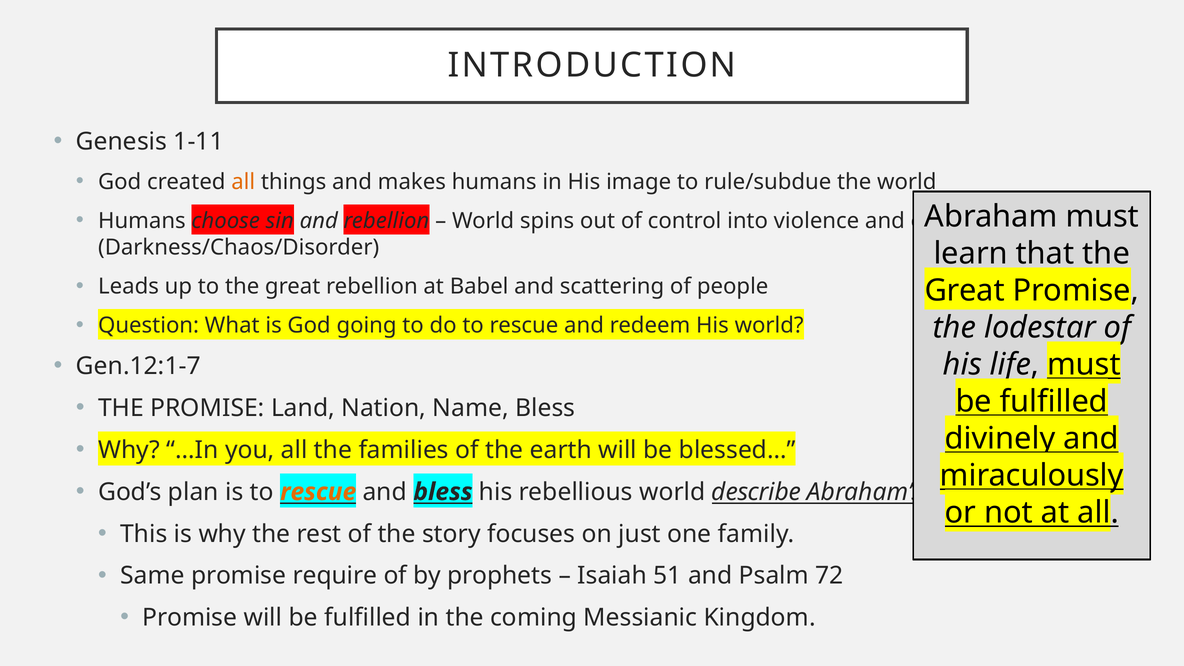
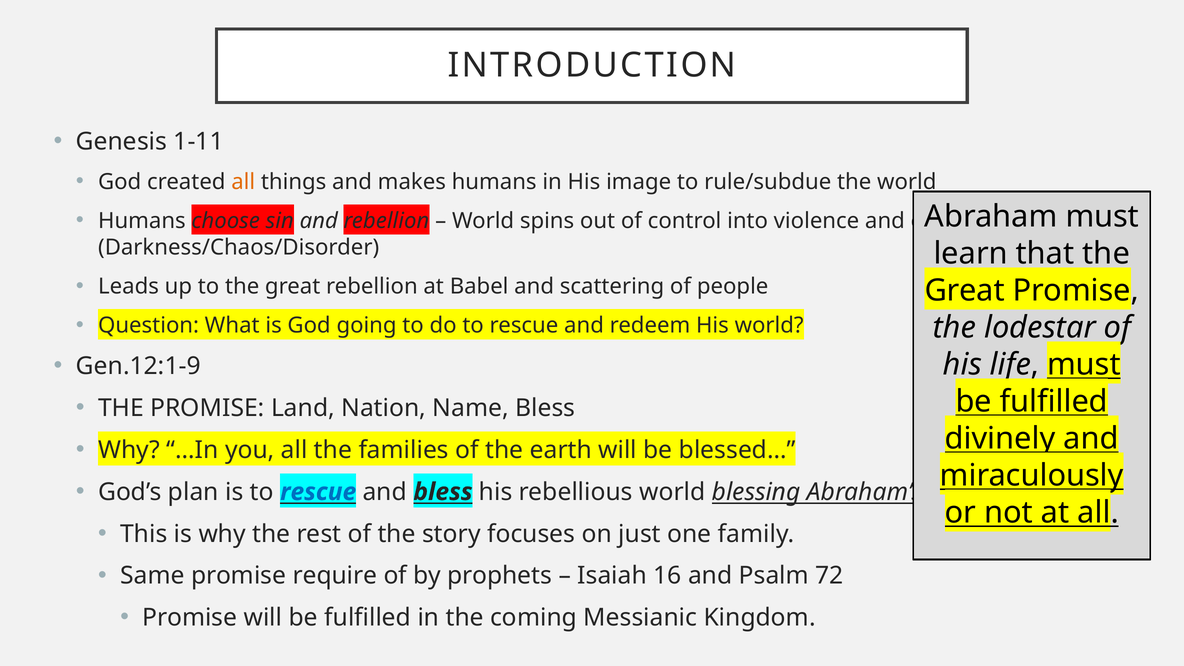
Gen.12:1-7: Gen.12:1-7 -> Gen.12:1-9
rescue at (318, 492) colour: orange -> blue
describe: describe -> blessing
51: 51 -> 16
